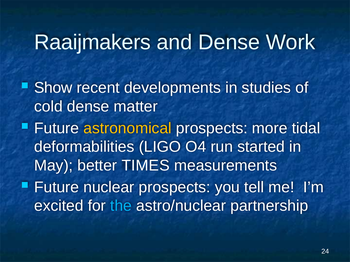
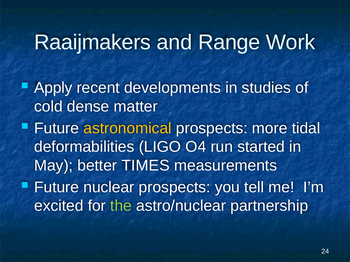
and Dense: Dense -> Range
Show: Show -> Apply
the colour: light blue -> light green
